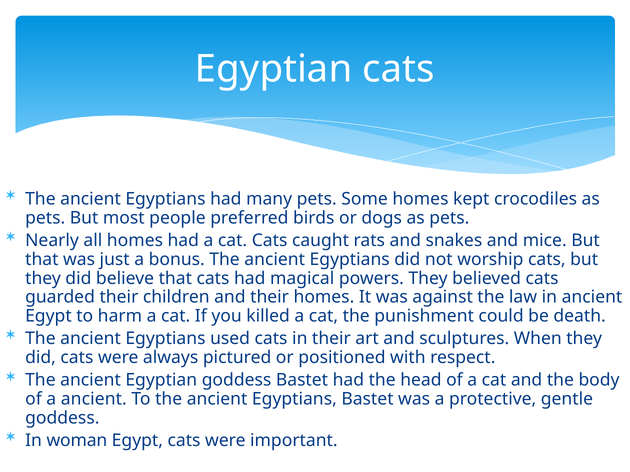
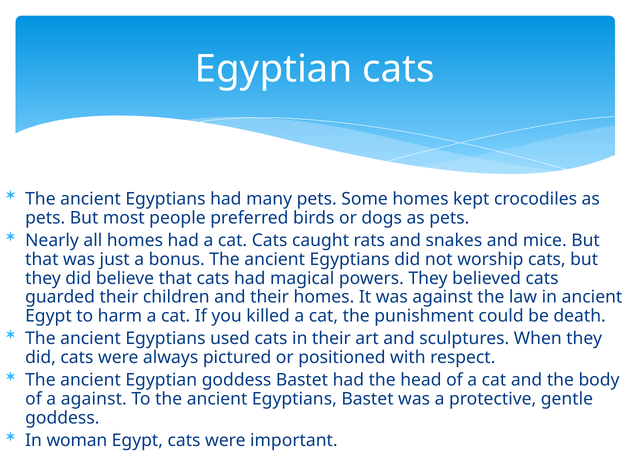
a ancient: ancient -> against
